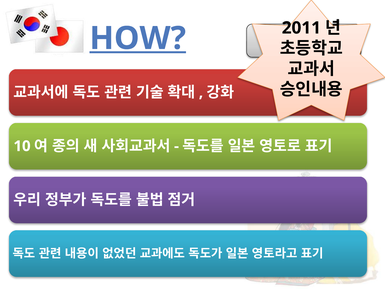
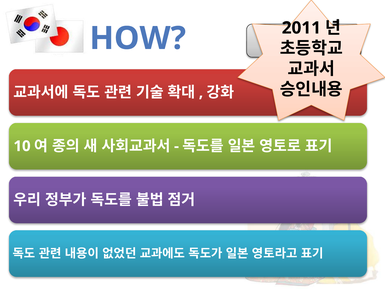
HOW underline: present -> none
